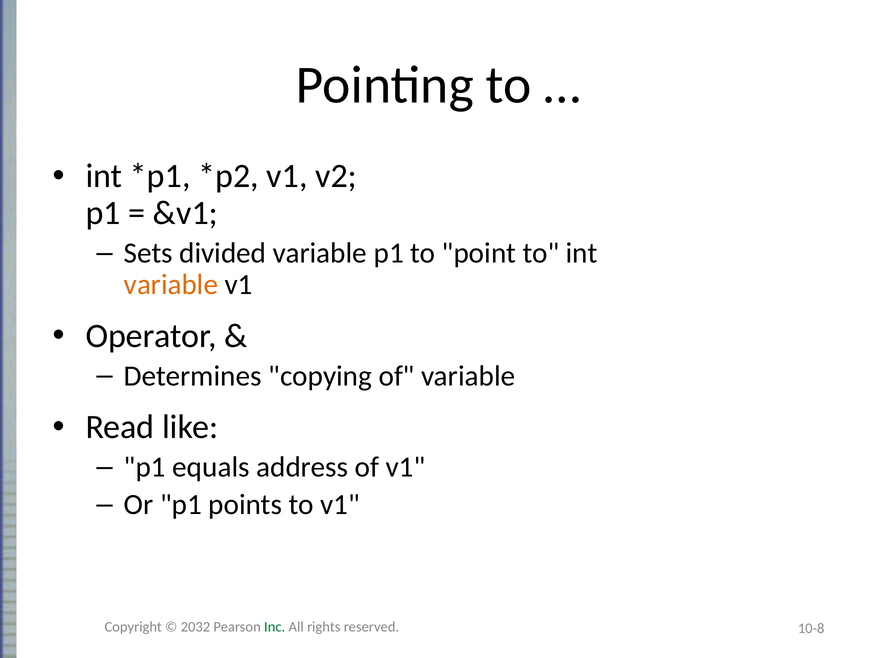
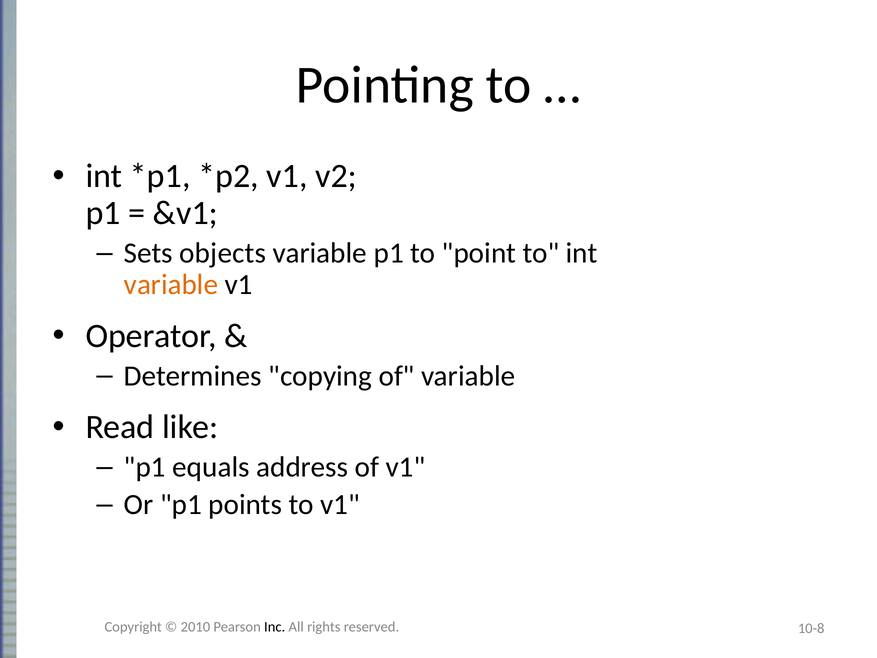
divided: divided -> objects
2032: 2032 -> 2010
Inc colour: green -> black
